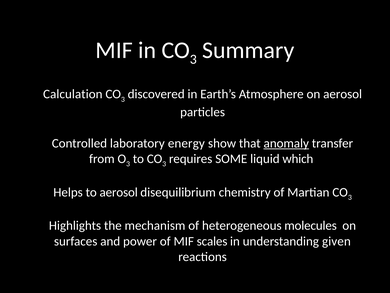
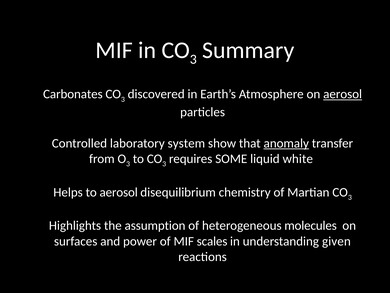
Calculation: Calculation -> Carbonates
aerosol at (343, 94) underline: none -> present
energy: energy -> system
which: which -> white
mechanism: mechanism -> assumption
